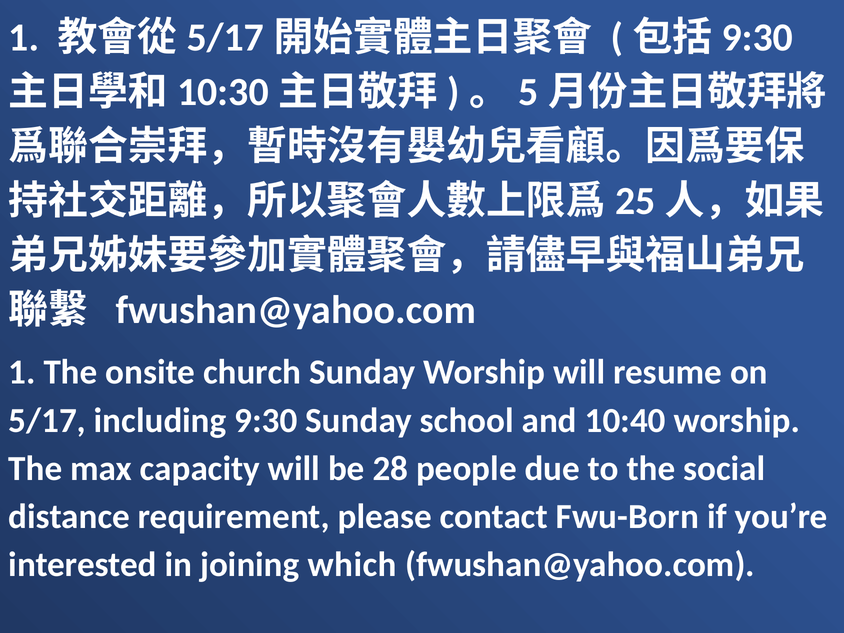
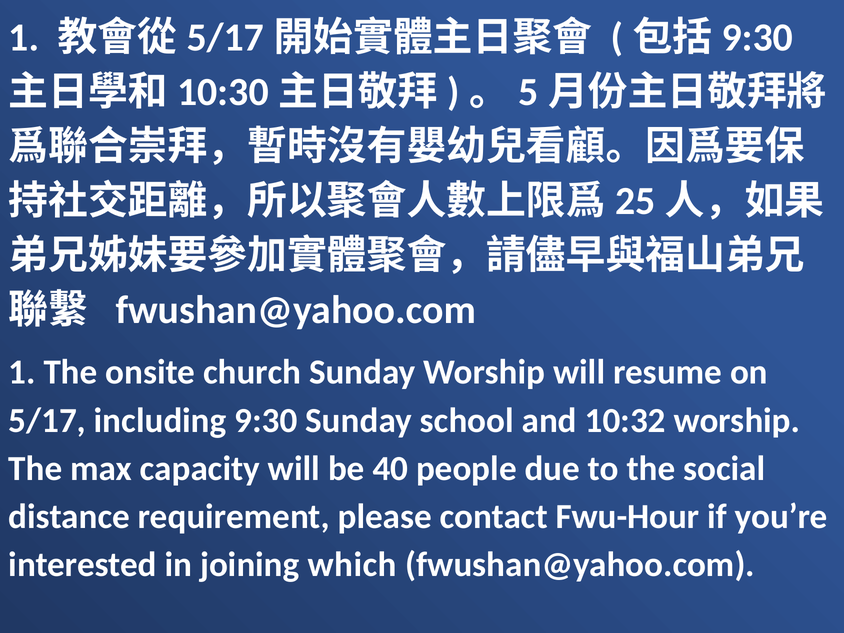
10:40: 10:40 -> 10:32
28: 28 -> 40
Fwu-Born: Fwu-Born -> Fwu-Hour
